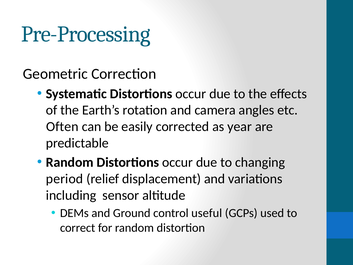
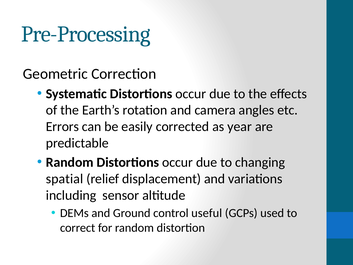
Often: Often -> Errors
period: period -> spatial
